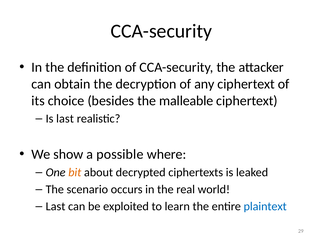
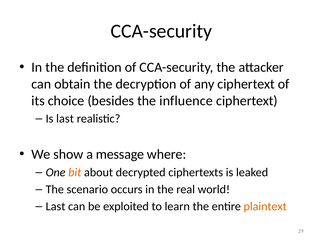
malleable: malleable -> influence
possible: possible -> message
plaintext colour: blue -> orange
